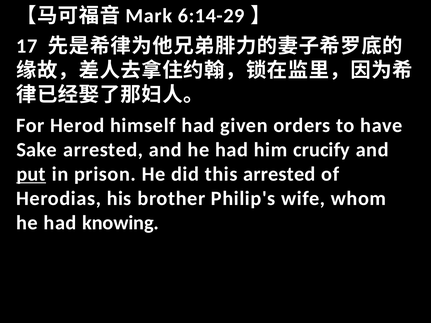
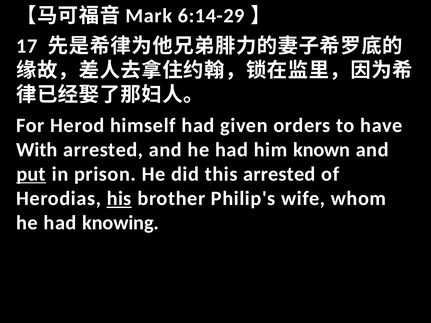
Sake: Sake -> With
crucify: crucify -> known
his underline: none -> present
